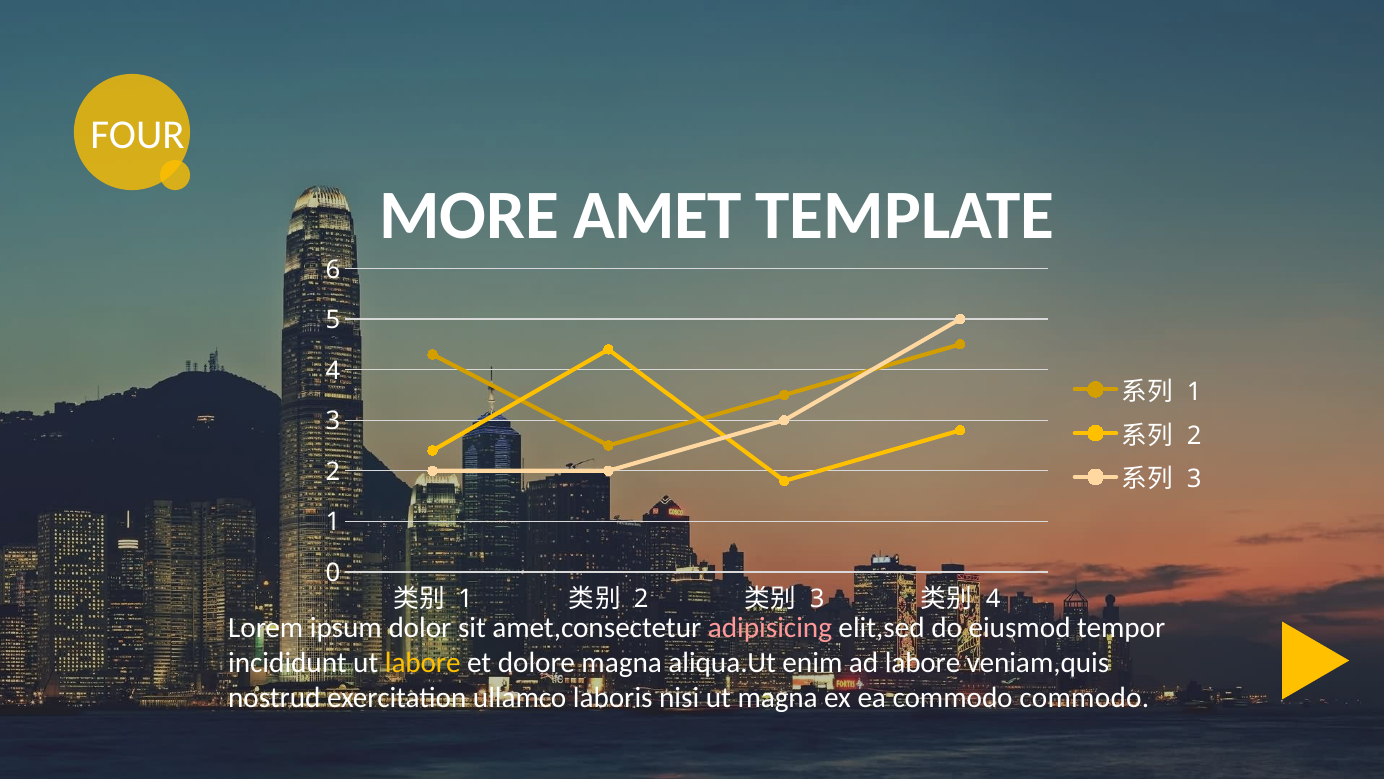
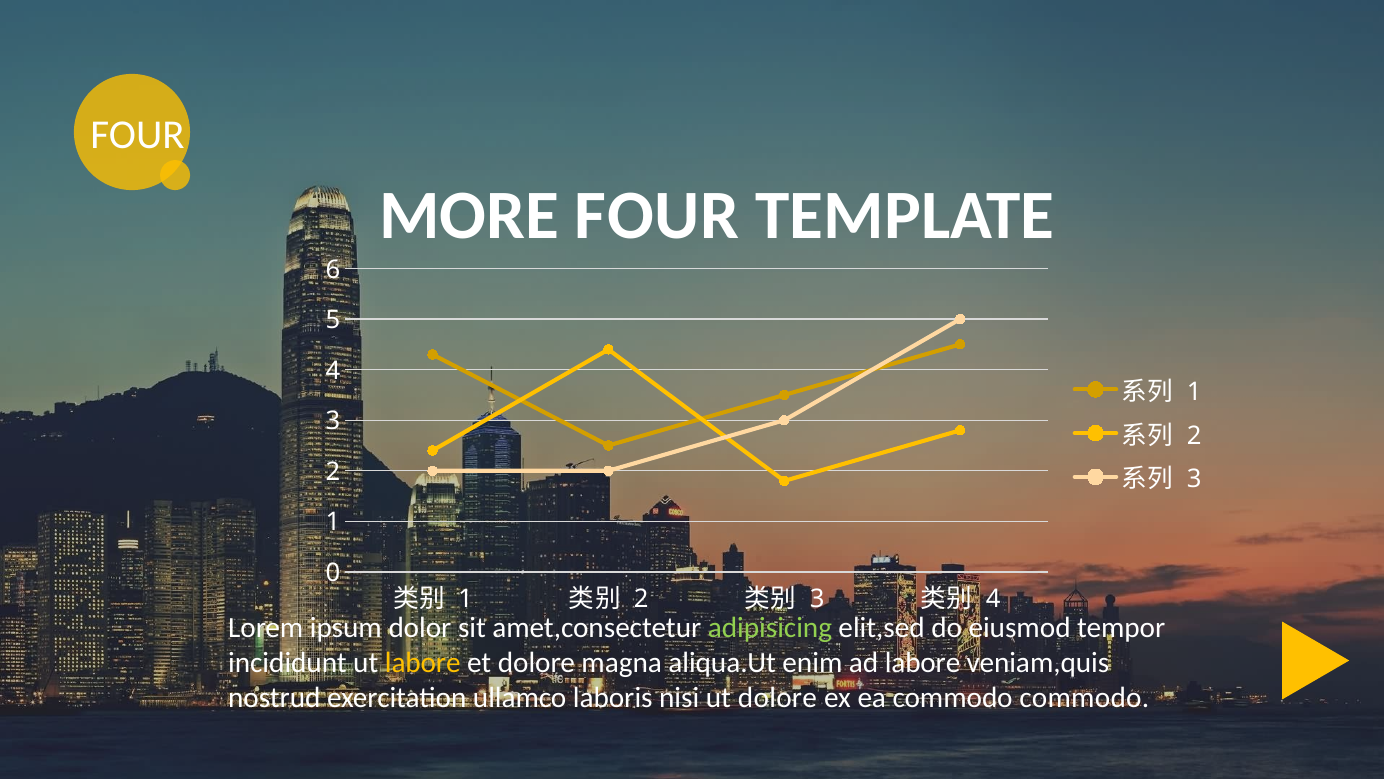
MORE AMET: AMET -> FOUR
adipisicing colour: pink -> light green
ut magna: magna -> dolore
